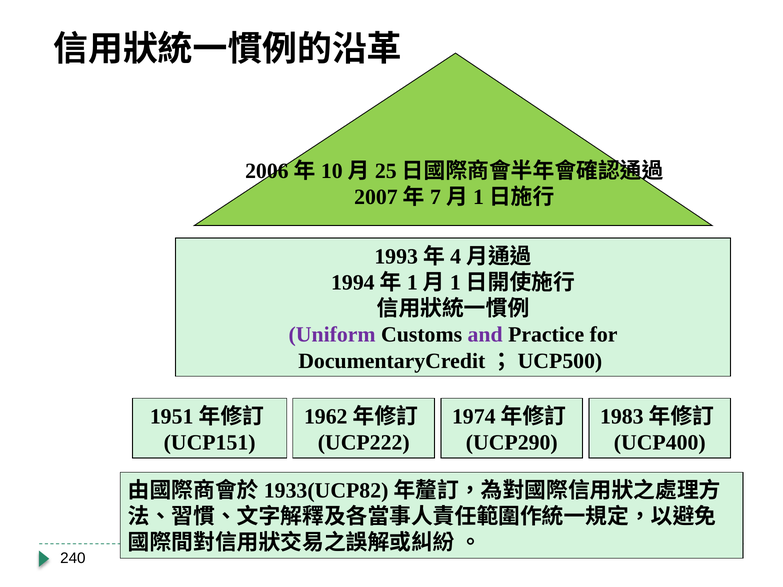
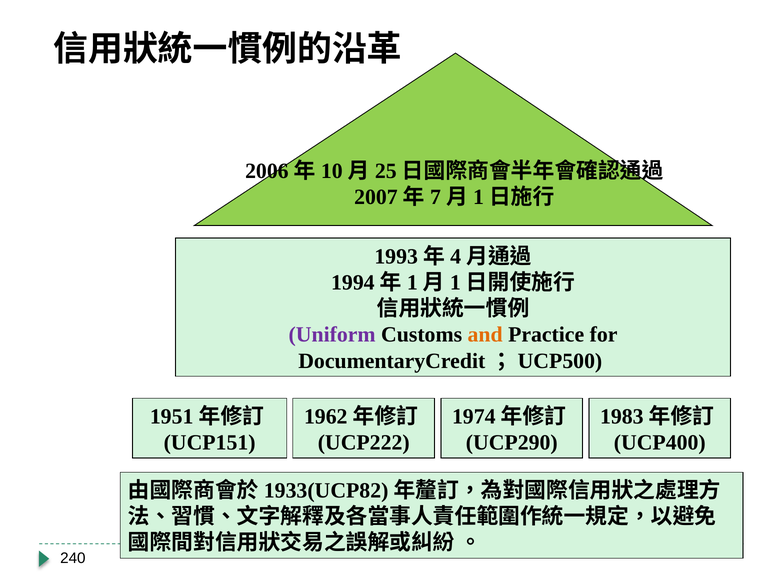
and colour: purple -> orange
